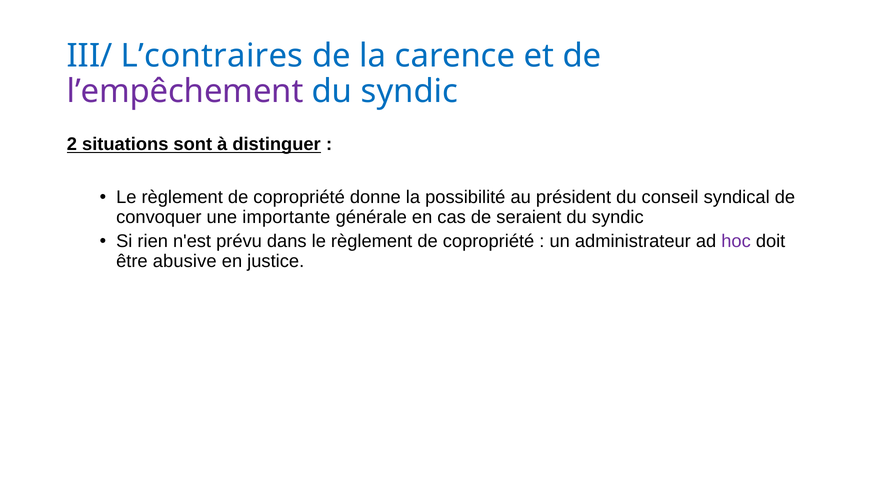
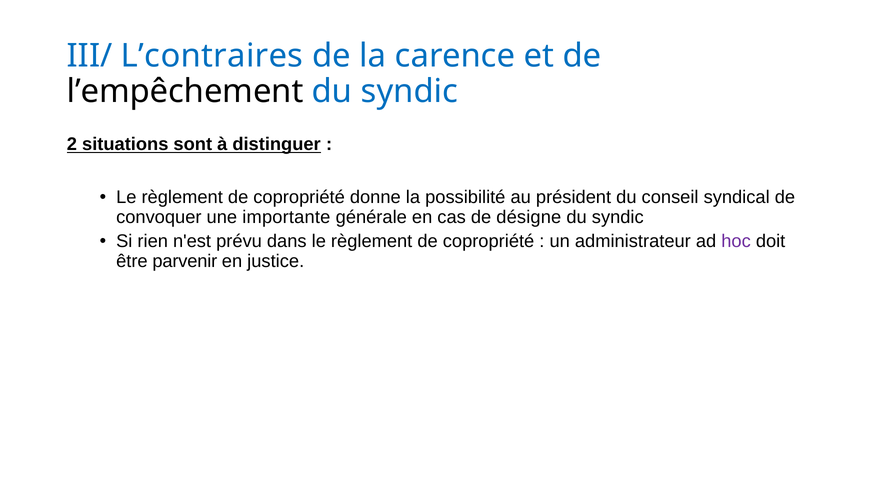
l’empêchement colour: purple -> black
seraient: seraient -> désigne
abusive: abusive -> parvenir
